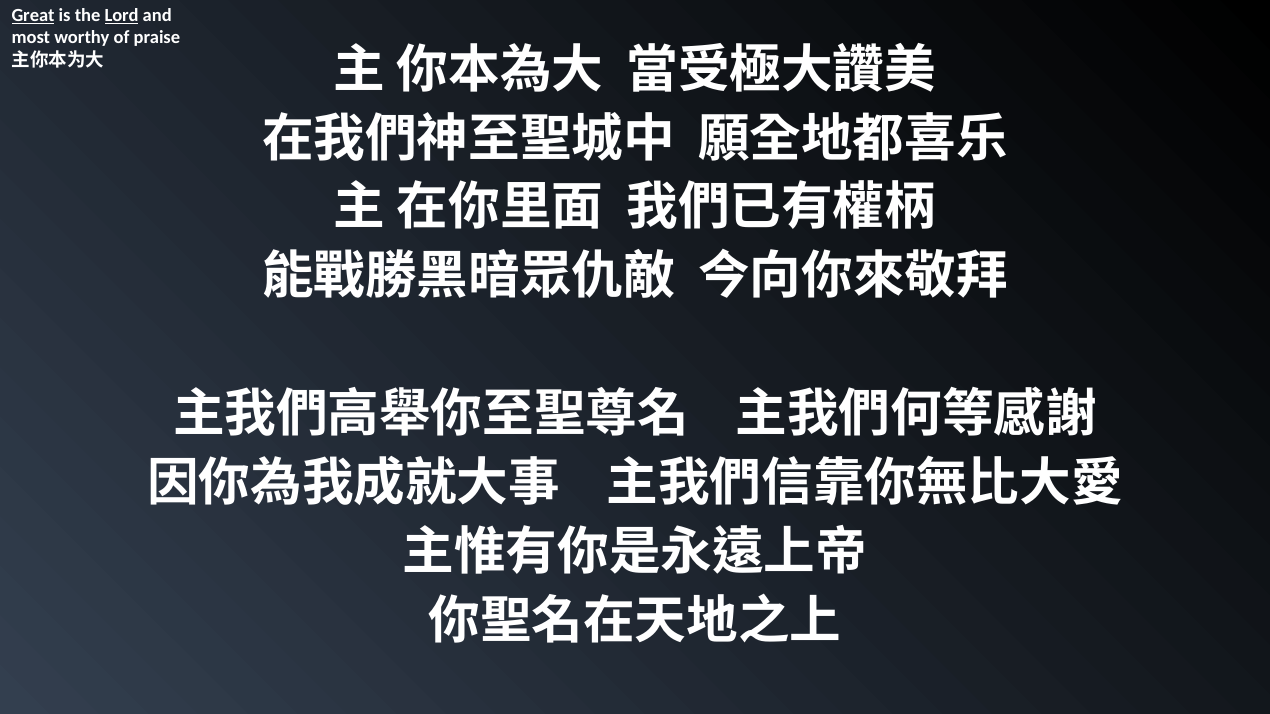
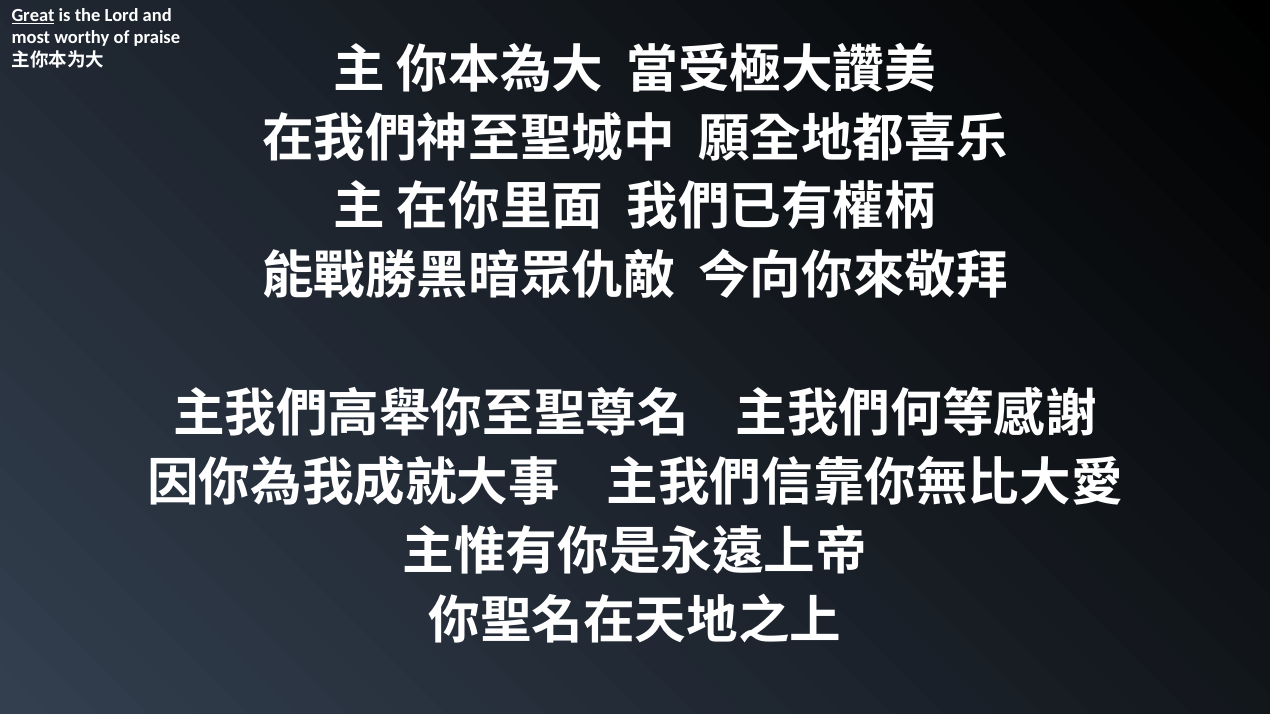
Lord underline: present -> none
